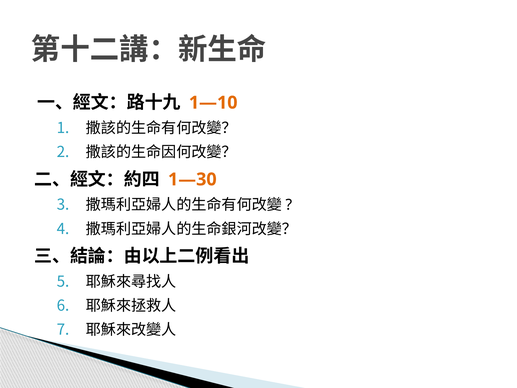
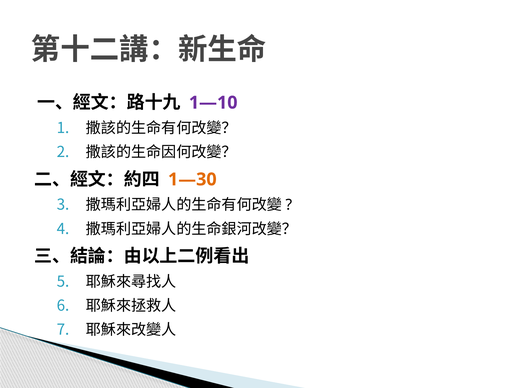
1—10 colour: orange -> purple
